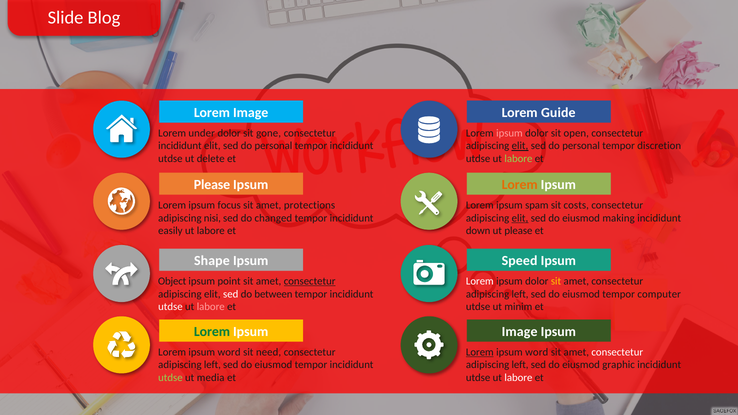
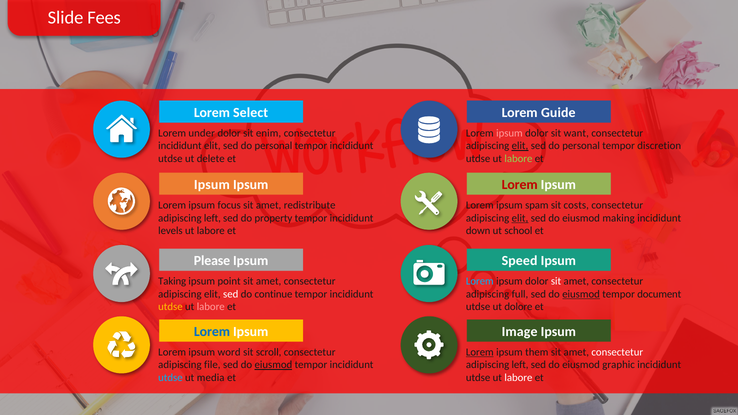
Blog: Blog -> Fees
Lorem Image: Image -> Select
gone: gone -> enim
open: open -> want
Please at (212, 185): Please -> Ipsum
Lorem at (520, 185) colour: orange -> red
protections: protections -> redistribute
nisi at (212, 218): nisi -> left
changed: changed -> property
easily: easily -> levels
ut please: please -> school
Shape: Shape -> Please
Object: Object -> Taking
consectetur at (310, 281) underline: present -> none
Lorem at (480, 281) colour: white -> light blue
sit at (556, 281) colour: yellow -> white
between: between -> continue
left at (520, 294): left -> full
eiusmod at (581, 294) underline: none -> present
computer: computer -> document
utdse at (170, 307) colour: white -> yellow
minim: minim -> dolore
Lorem at (212, 332) colour: green -> blue
need: need -> scroll
word at (537, 352): word -> them
left at (212, 365): left -> file
eiusmod at (273, 365) underline: none -> present
utdse at (170, 378) colour: light green -> light blue
